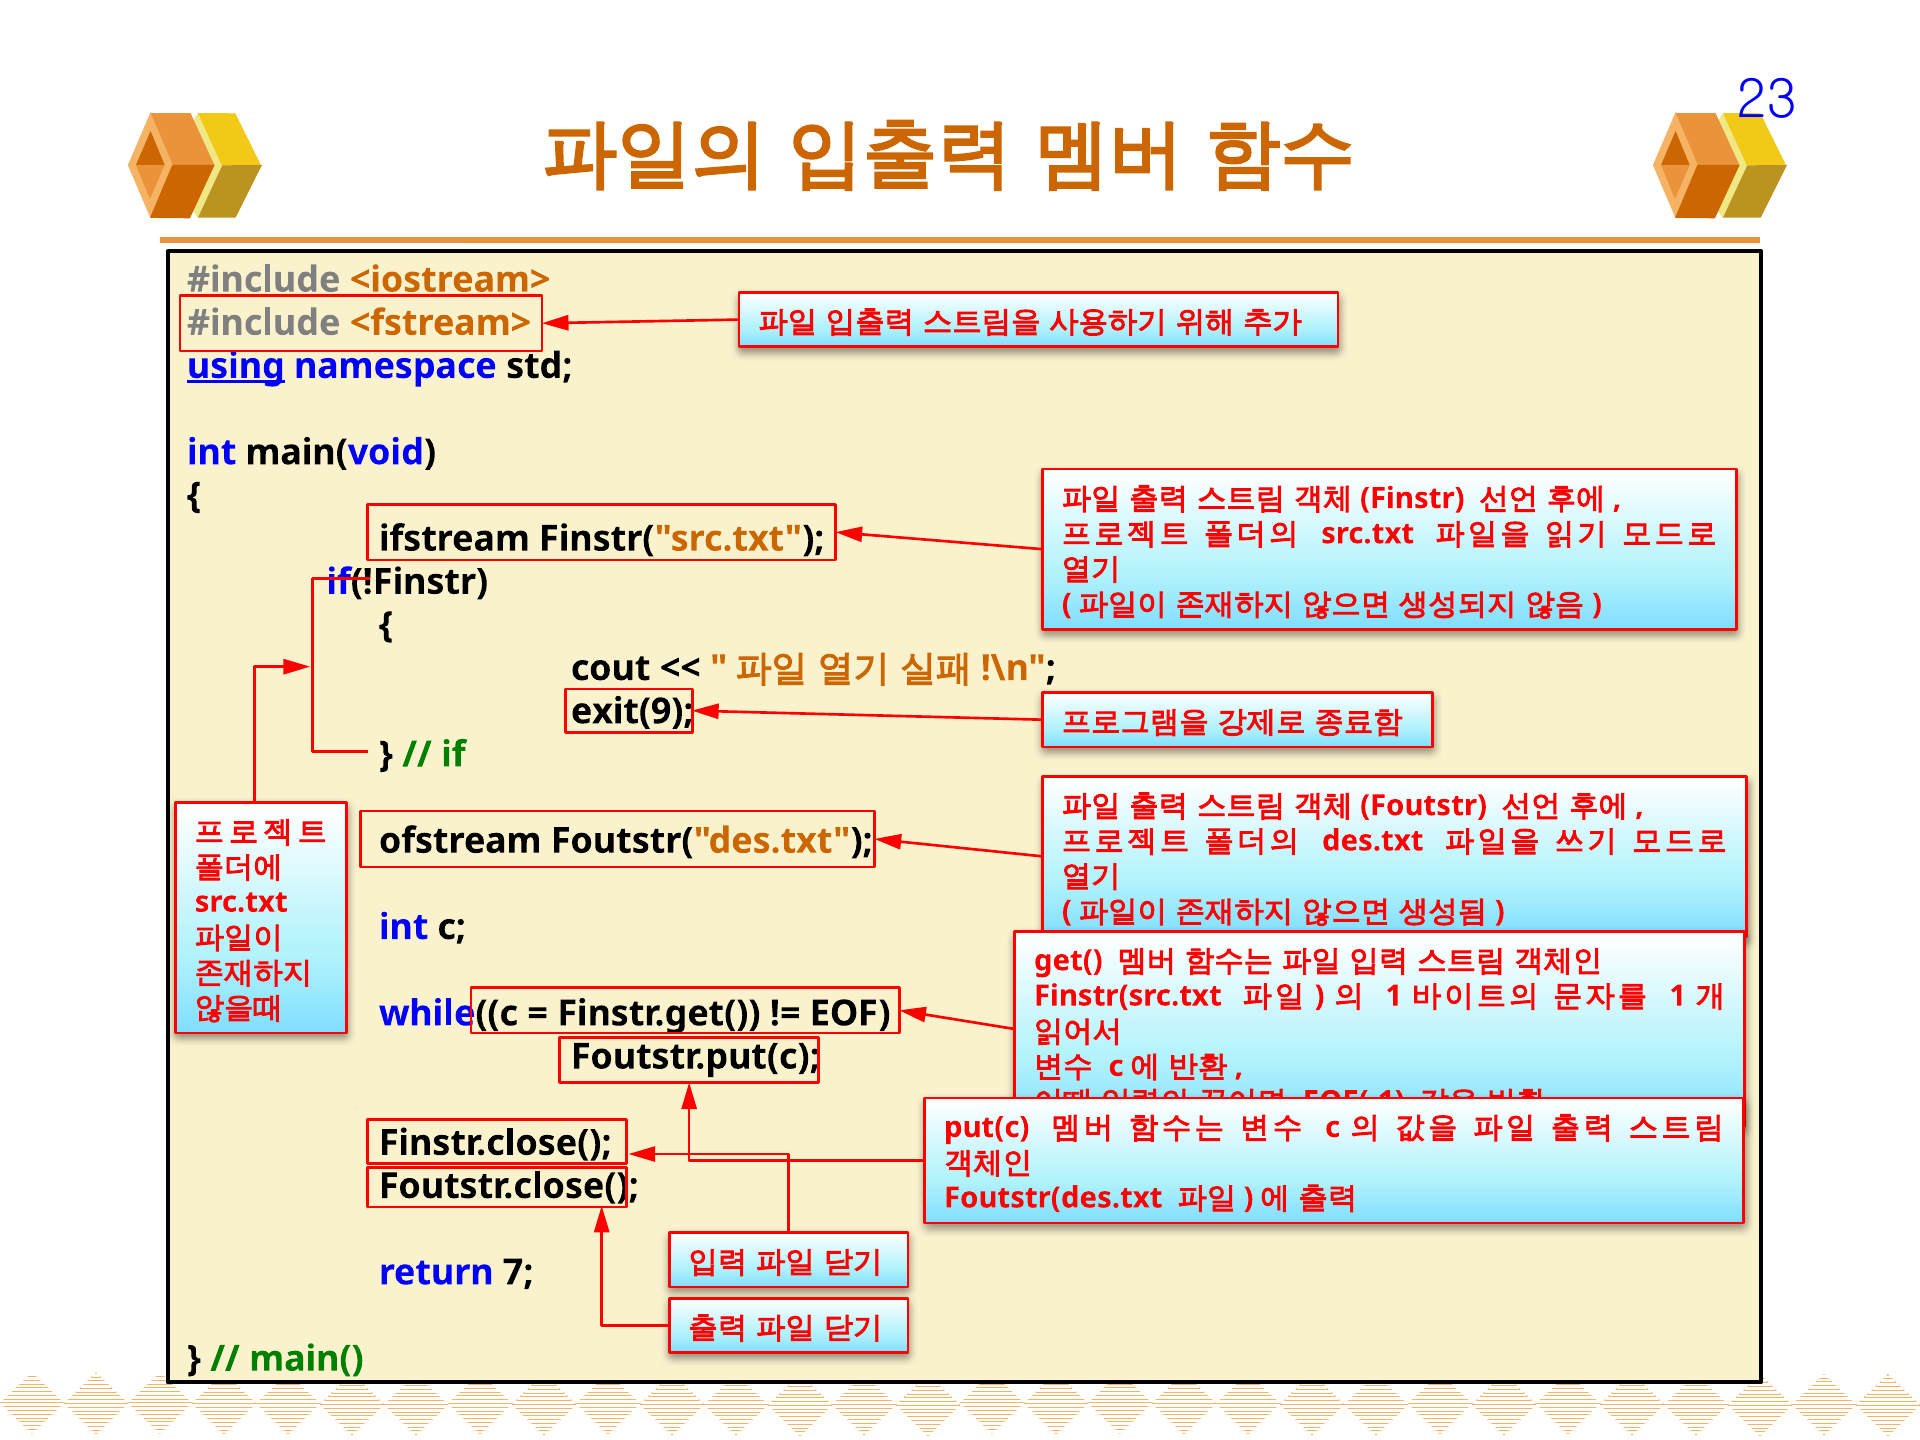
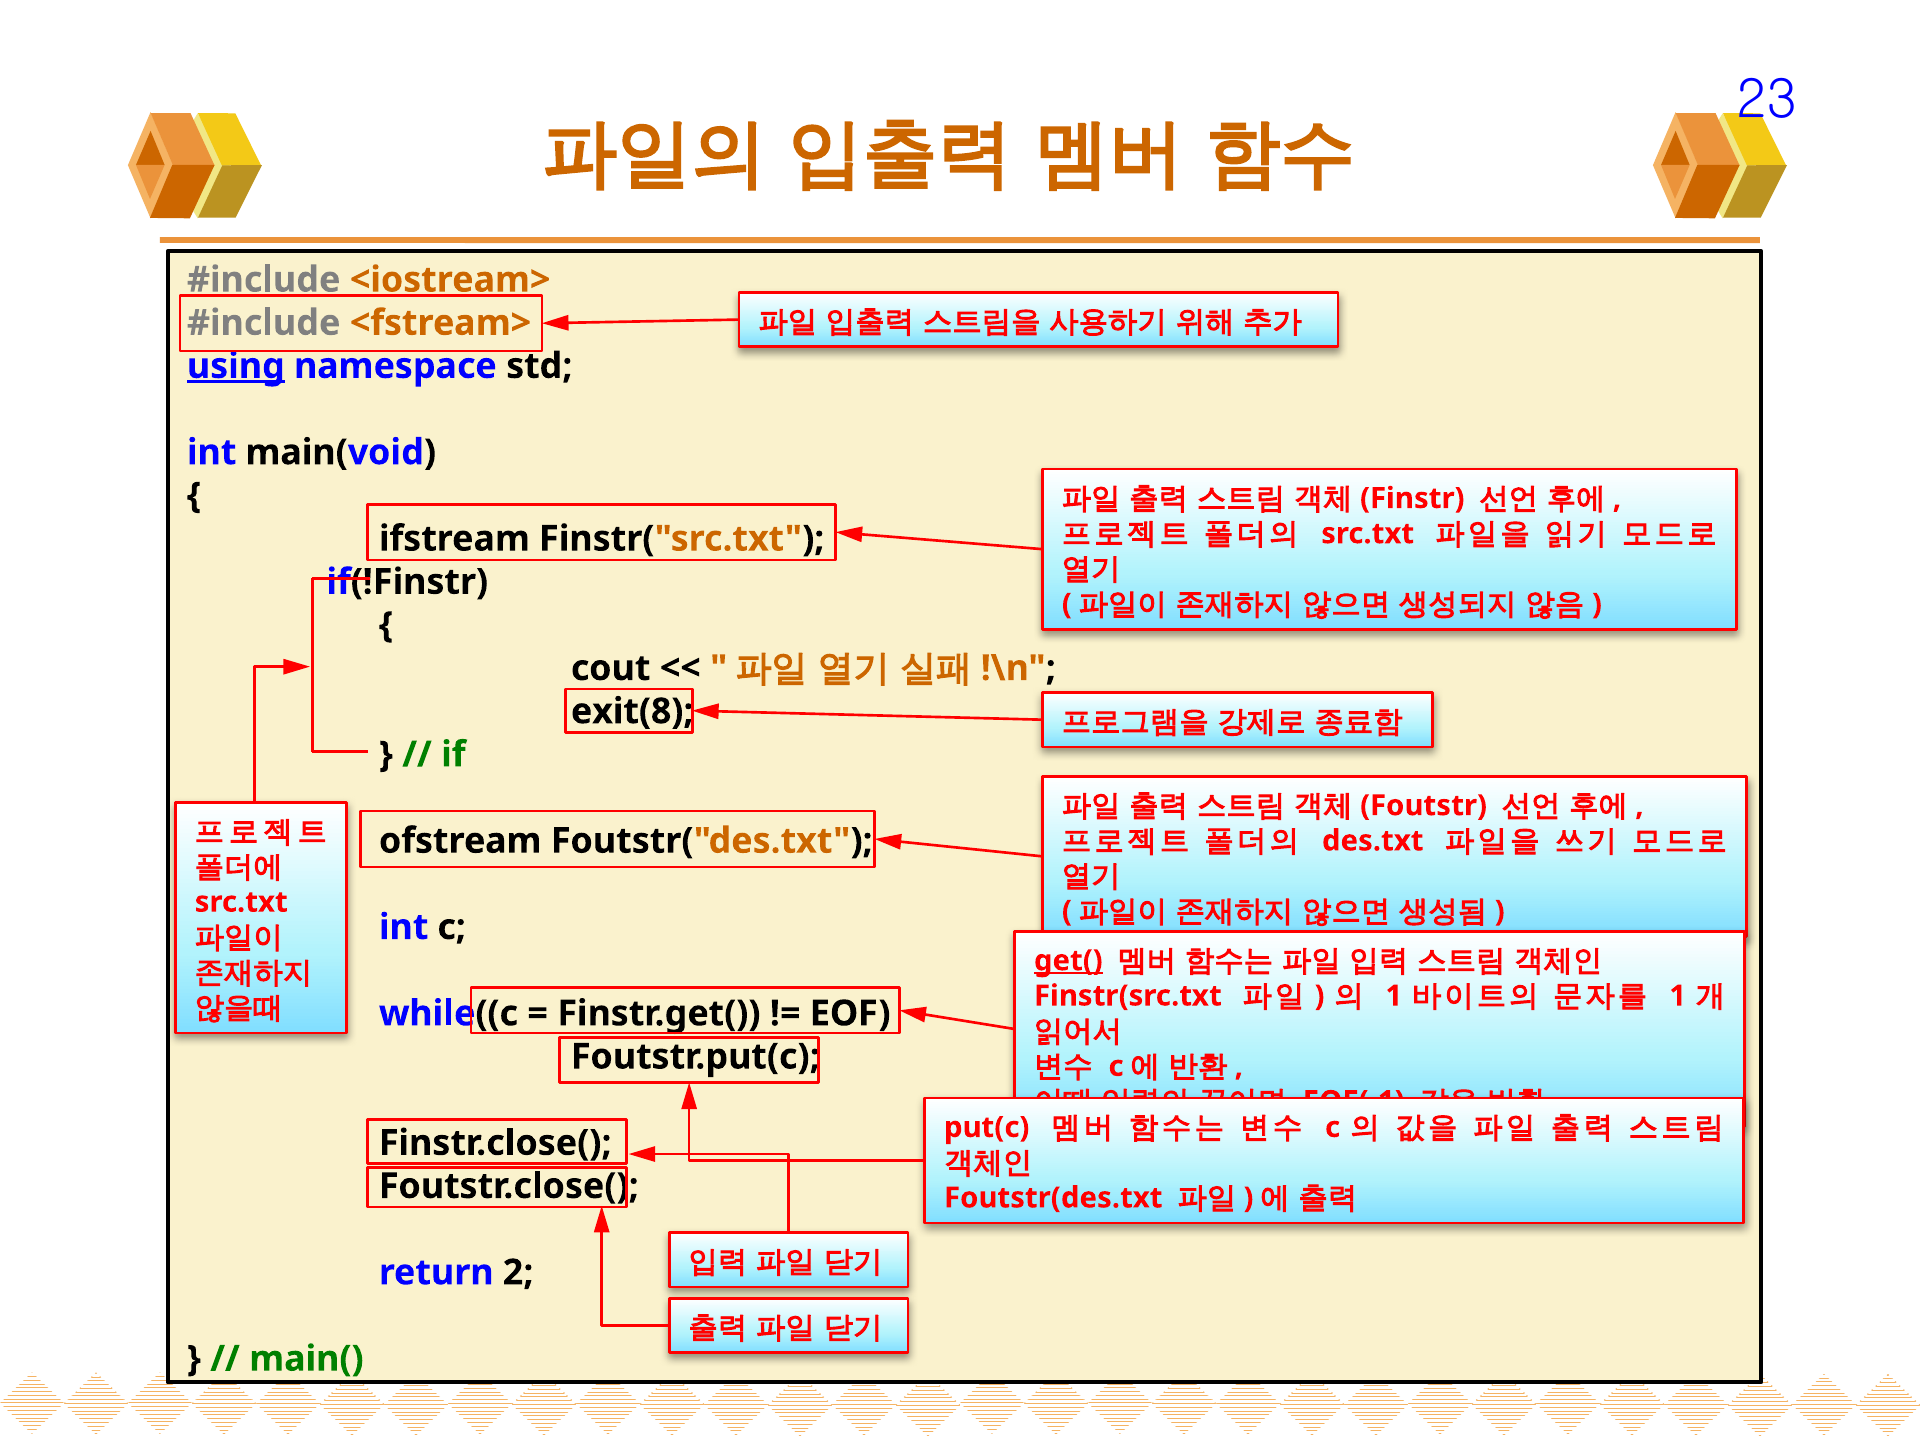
exit(9: exit(9 -> exit(8
get( underline: none -> present
7: 7 -> 2
